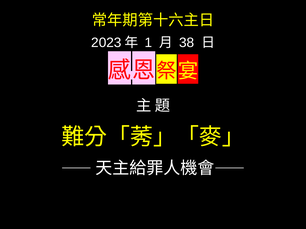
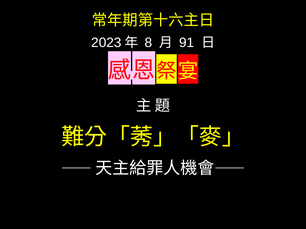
1: 1 -> 8
38: 38 -> 91
